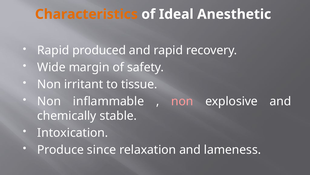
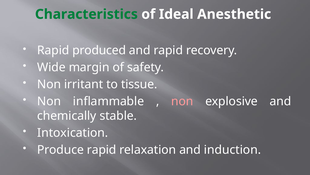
Characteristics colour: orange -> green
Produce since: since -> rapid
lameness: lameness -> induction
